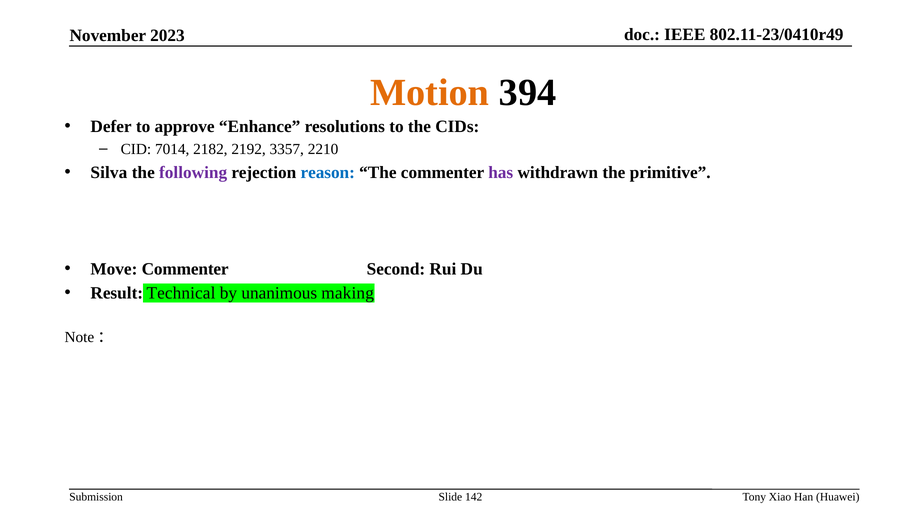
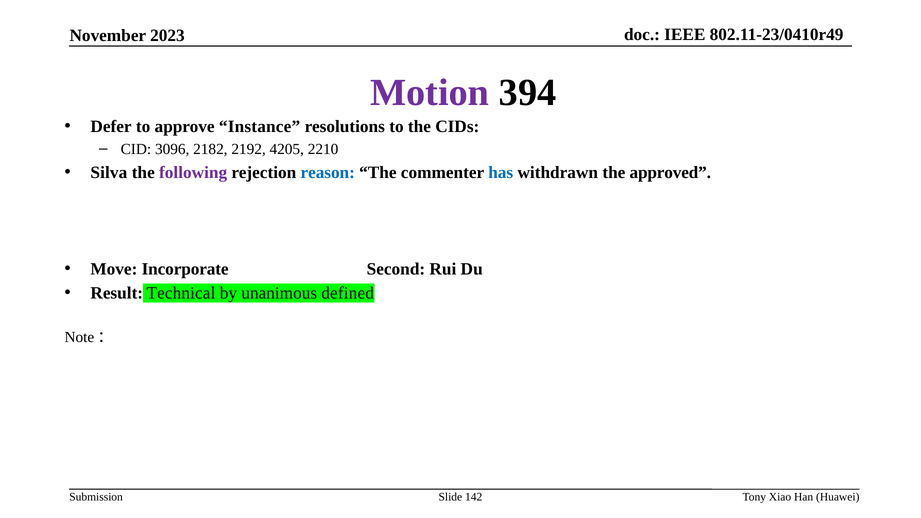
Motion colour: orange -> purple
Enhance: Enhance -> Instance
7014: 7014 -> 3096
3357: 3357 -> 4205
has colour: purple -> blue
primitive: primitive -> approved
Move Commenter: Commenter -> Incorporate
making: making -> defined
